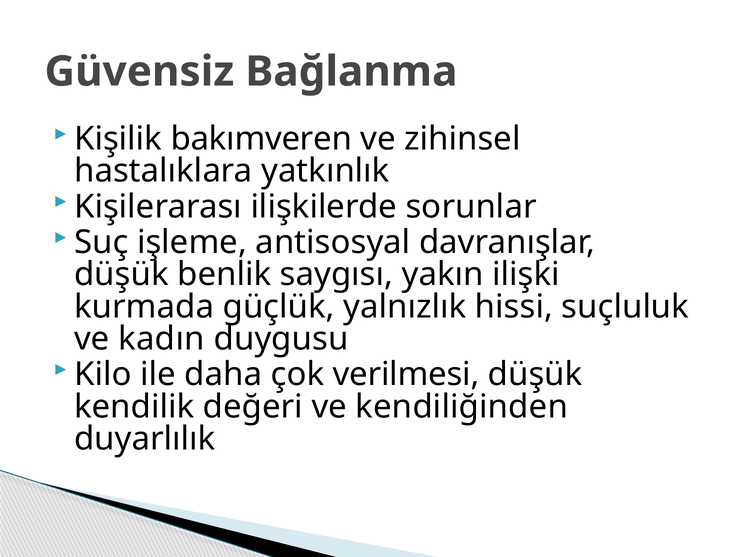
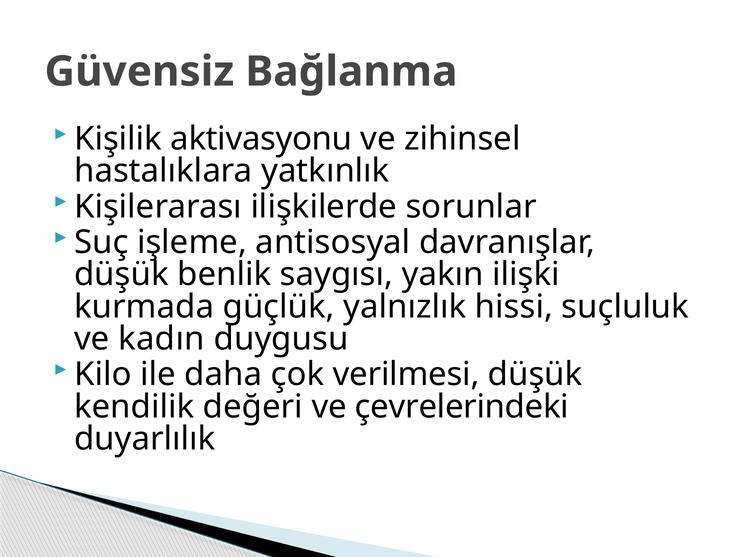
bakımveren: bakımveren -> aktivasyonu
kendiliğinden: kendiliğinden -> çevrelerindeki
